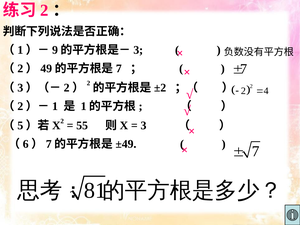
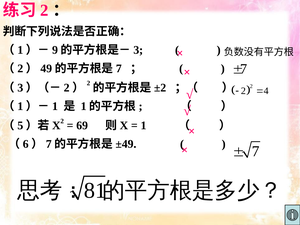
2 at (20, 106): 2 -> 1
55: 55 -> 69
3 at (143, 125): 3 -> 1
